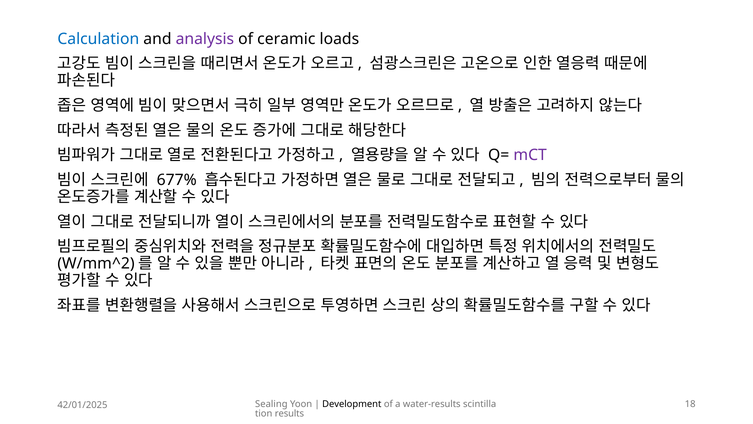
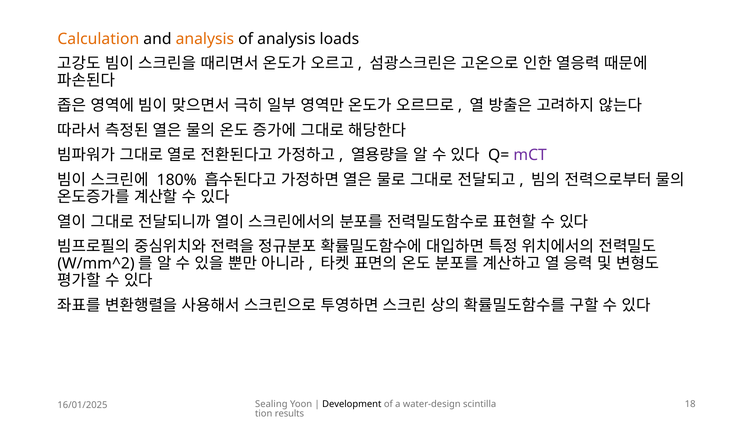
Calculation colour: blue -> orange
analysis at (205, 39) colour: purple -> orange
of ceramic: ceramic -> analysis
677%: 677% -> 180%
water-results: water-results -> water-design
42/01/2025: 42/01/2025 -> 16/01/2025
